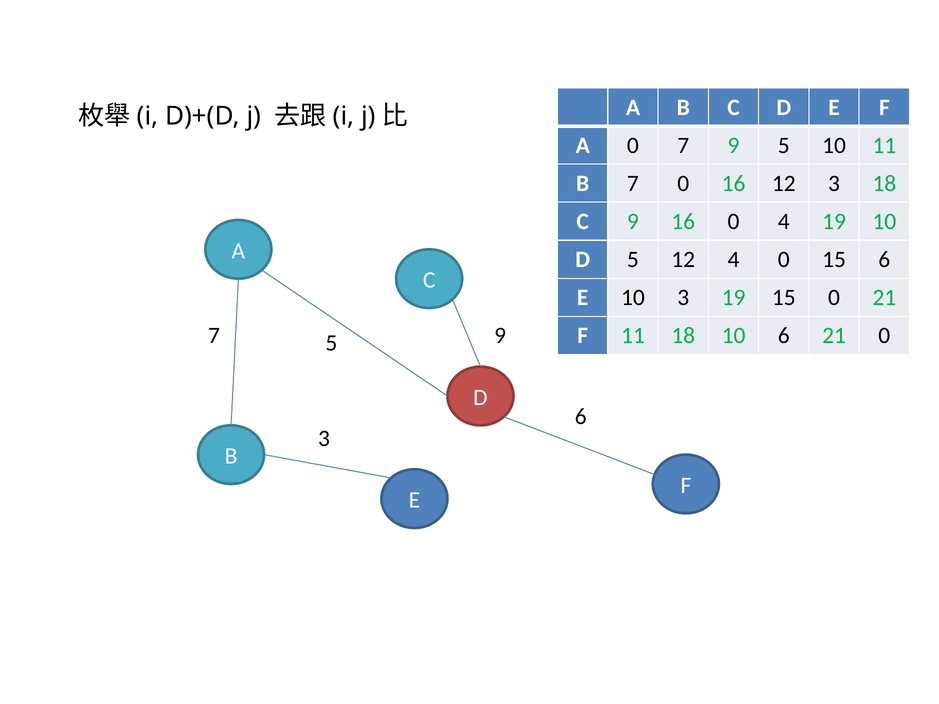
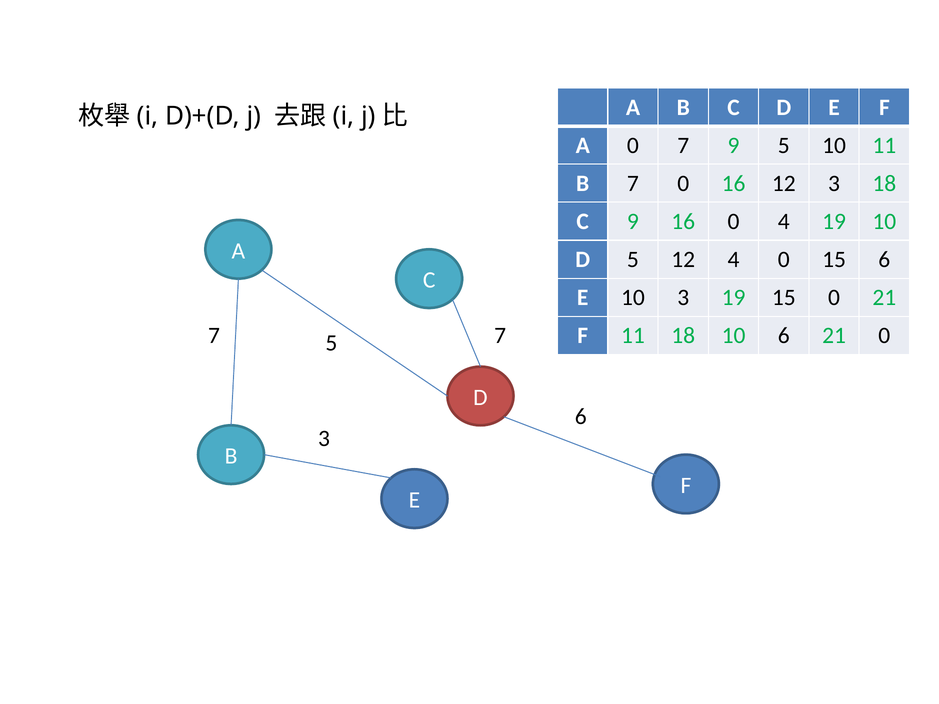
5 9: 9 -> 7
